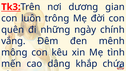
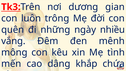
chính: chính -> nhiều
